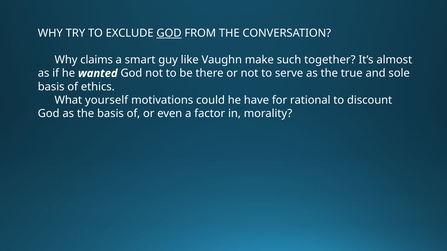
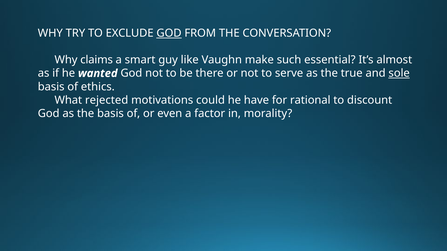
together: together -> essential
sole underline: none -> present
yourself: yourself -> rejected
